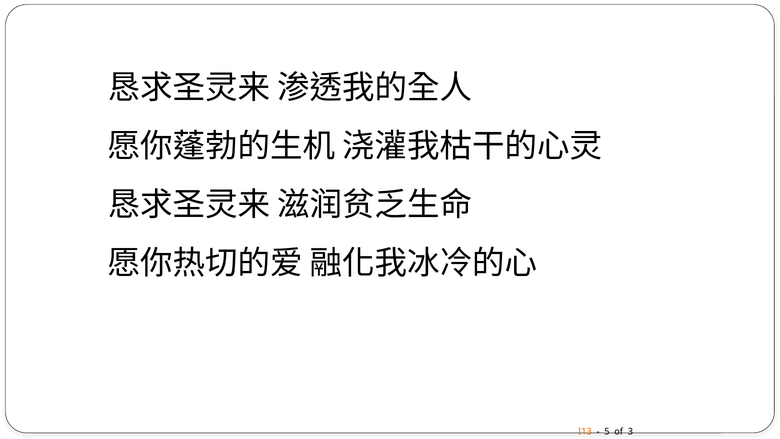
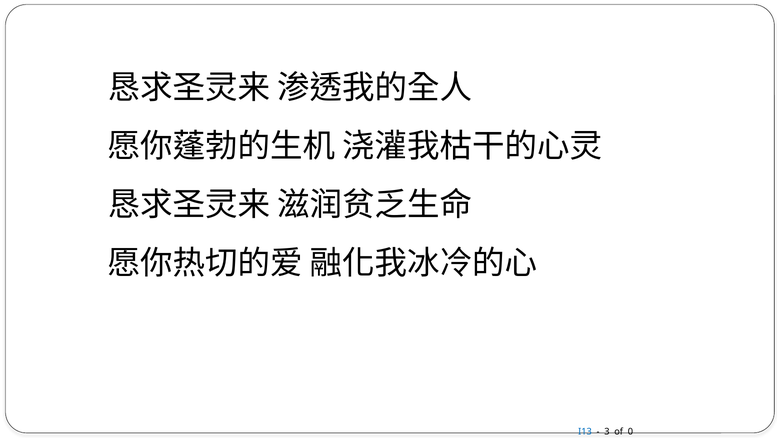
I13 colour: orange -> blue
5: 5 -> 3
3: 3 -> 0
